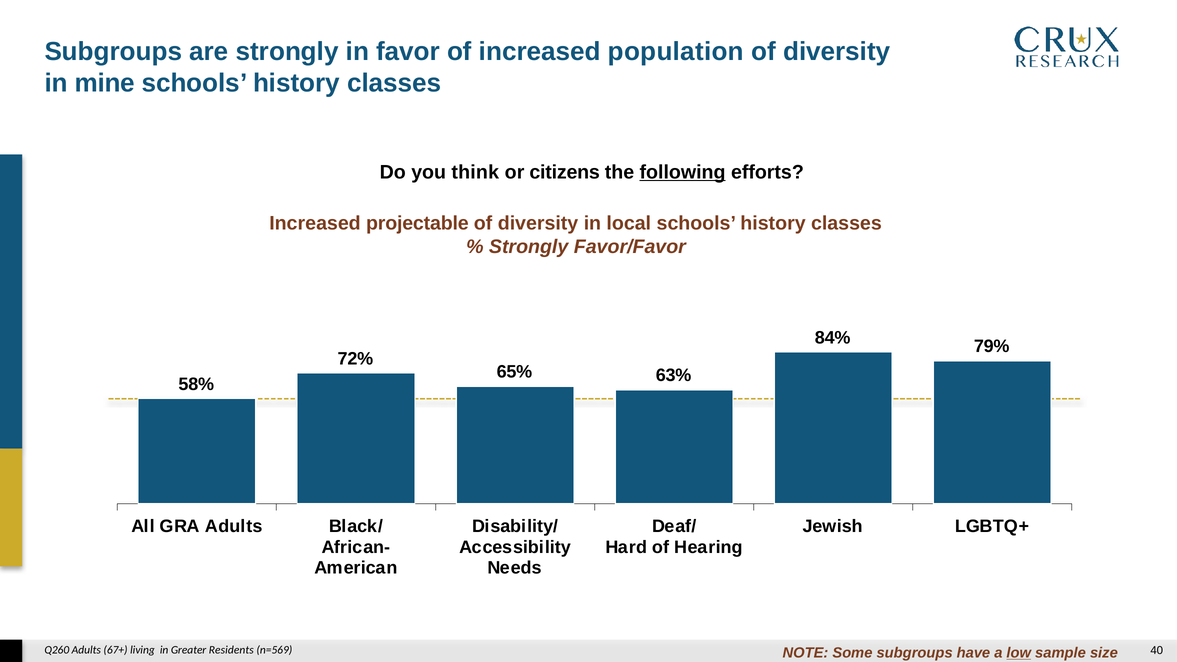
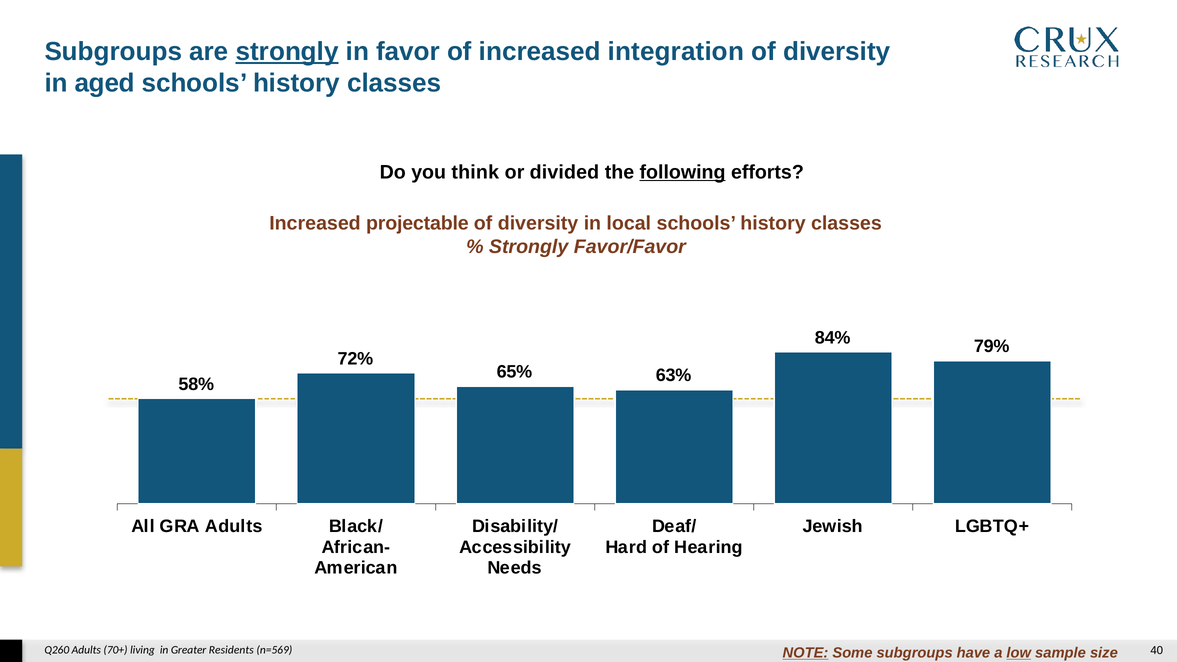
strongly at (287, 52) underline: none -> present
population: population -> integration
mine: mine -> aged
citizens: citizens -> divided
67+: 67+ -> 70+
NOTE underline: none -> present
